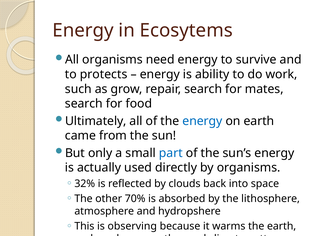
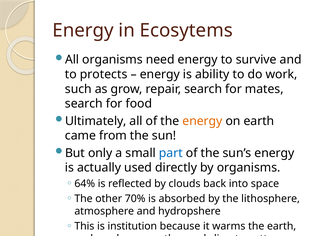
energy at (202, 121) colour: blue -> orange
32%: 32% -> 64%
observing: observing -> institution
